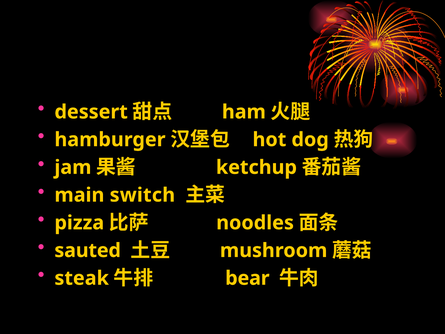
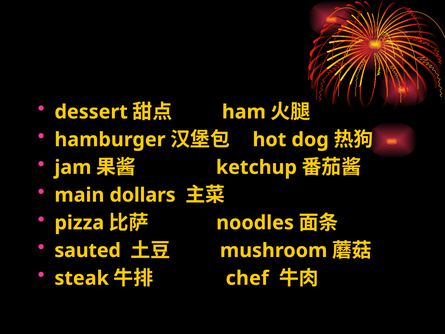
switch: switch -> dollars
bear: bear -> chef
